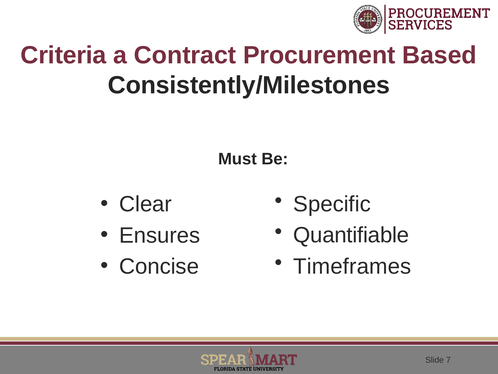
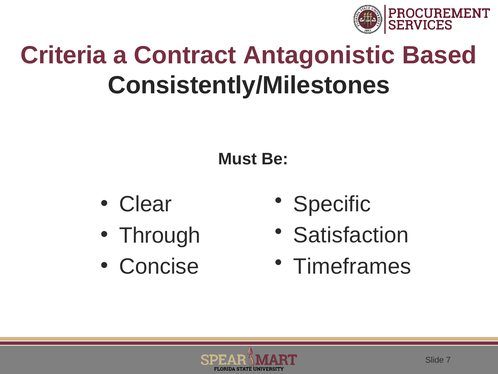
Procurement: Procurement -> Antagonistic
Quantifiable: Quantifiable -> Satisfaction
Ensures: Ensures -> Through
